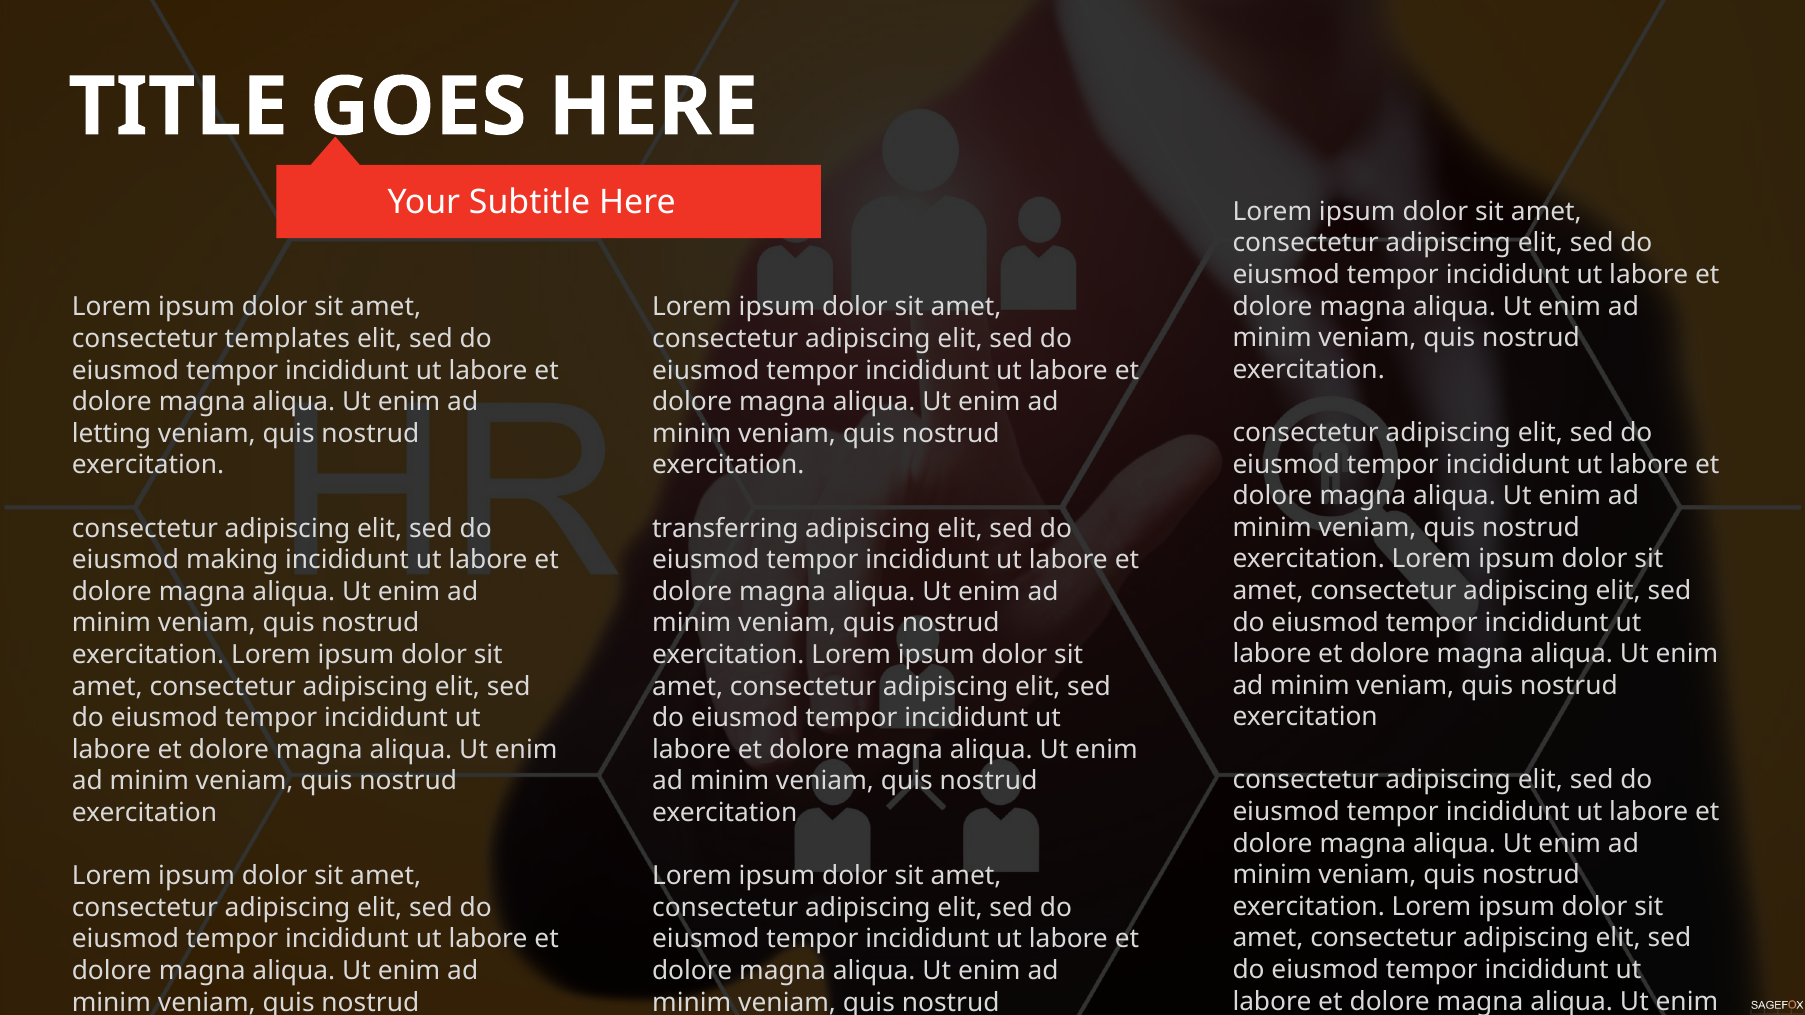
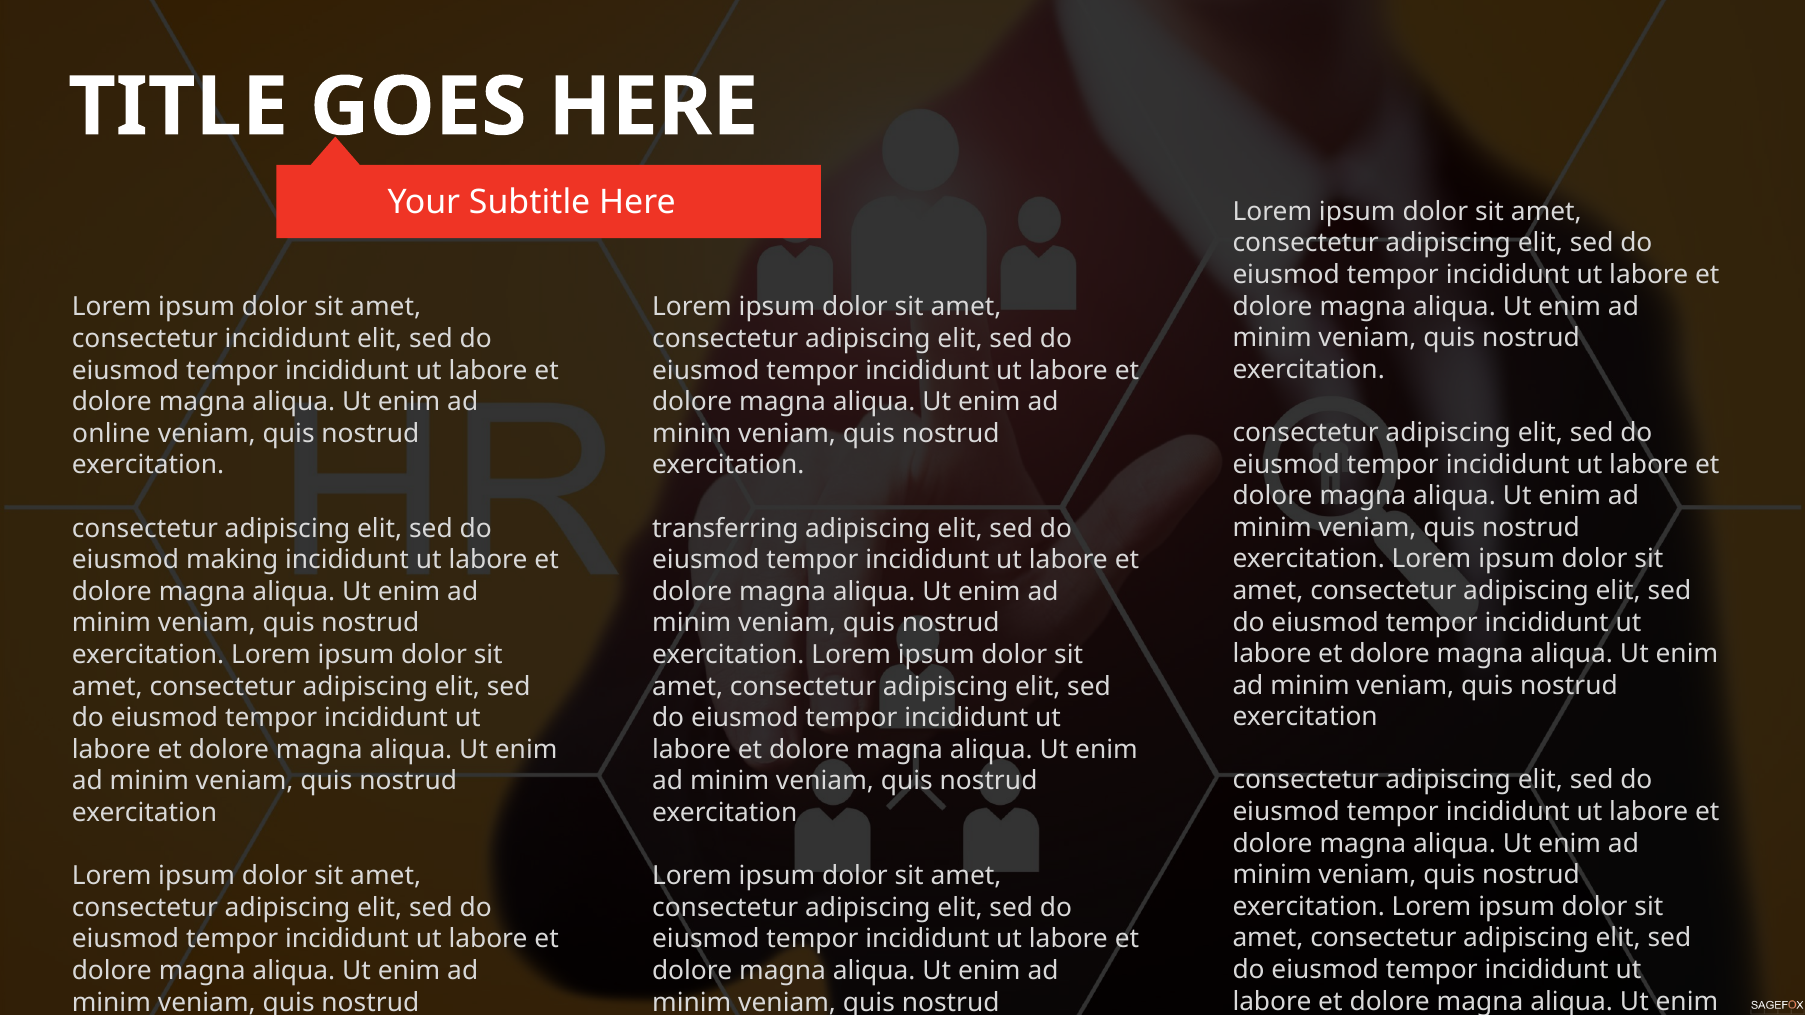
consectetur templates: templates -> incididunt
letting: letting -> online
